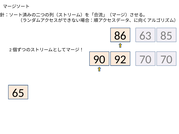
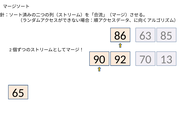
70 70: 70 -> 13
